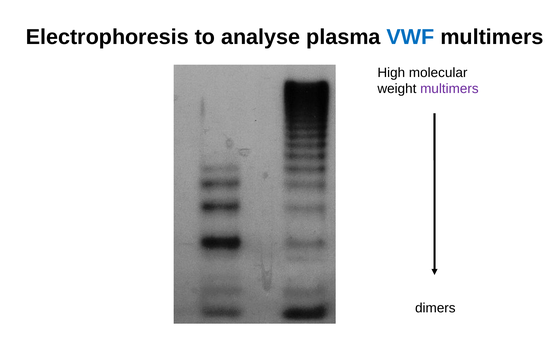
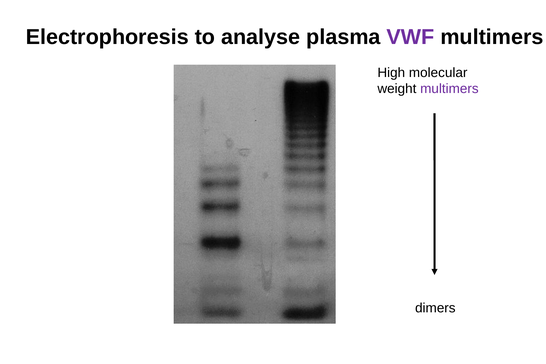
VWF colour: blue -> purple
